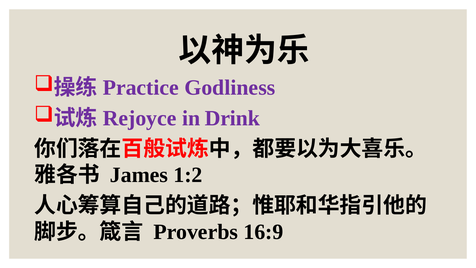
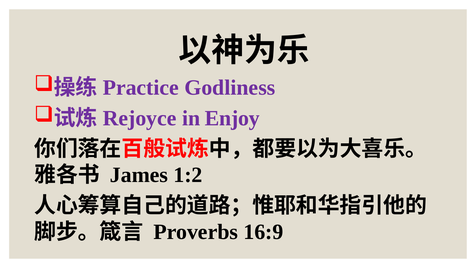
Drink: Drink -> Enjoy
